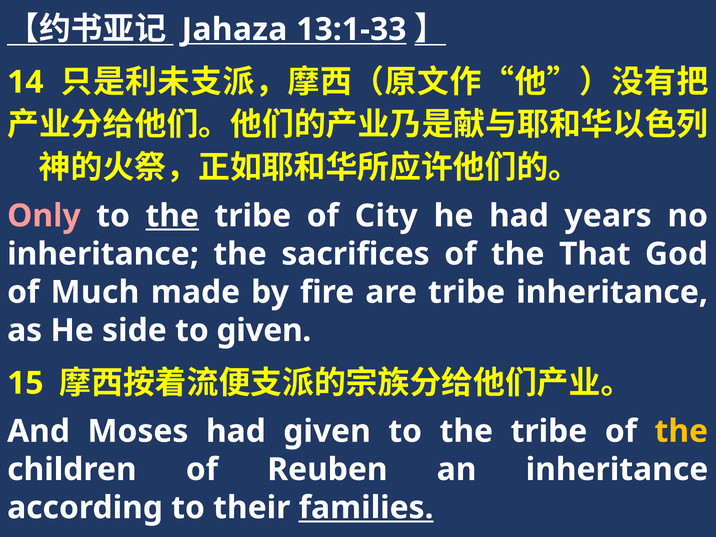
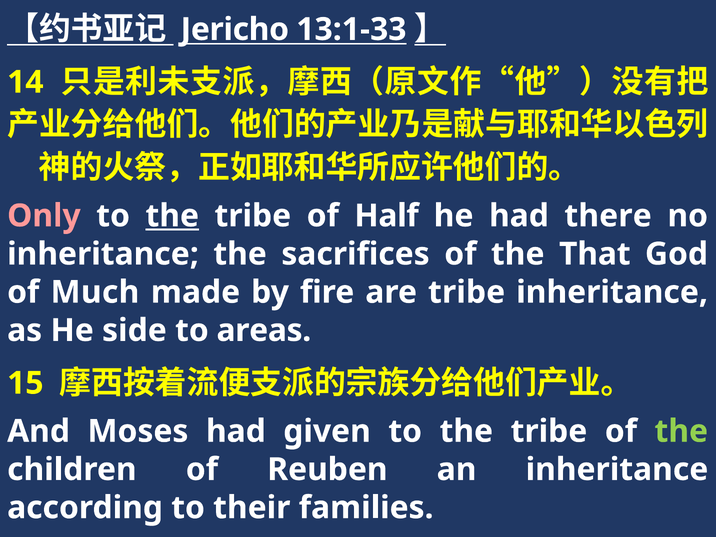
Jahaza: Jahaza -> Jericho
City: City -> Half
years: years -> there
to given: given -> areas
the at (681, 431) colour: yellow -> light green
families underline: present -> none
